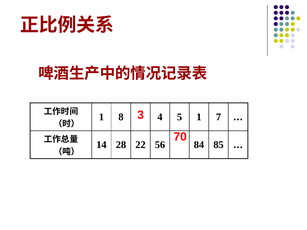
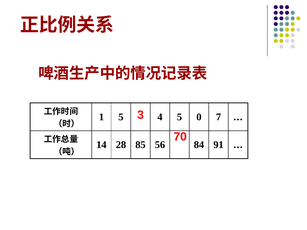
1 8: 8 -> 5
5 1: 1 -> 0
22: 22 -> 85
85: 85 -> 91
